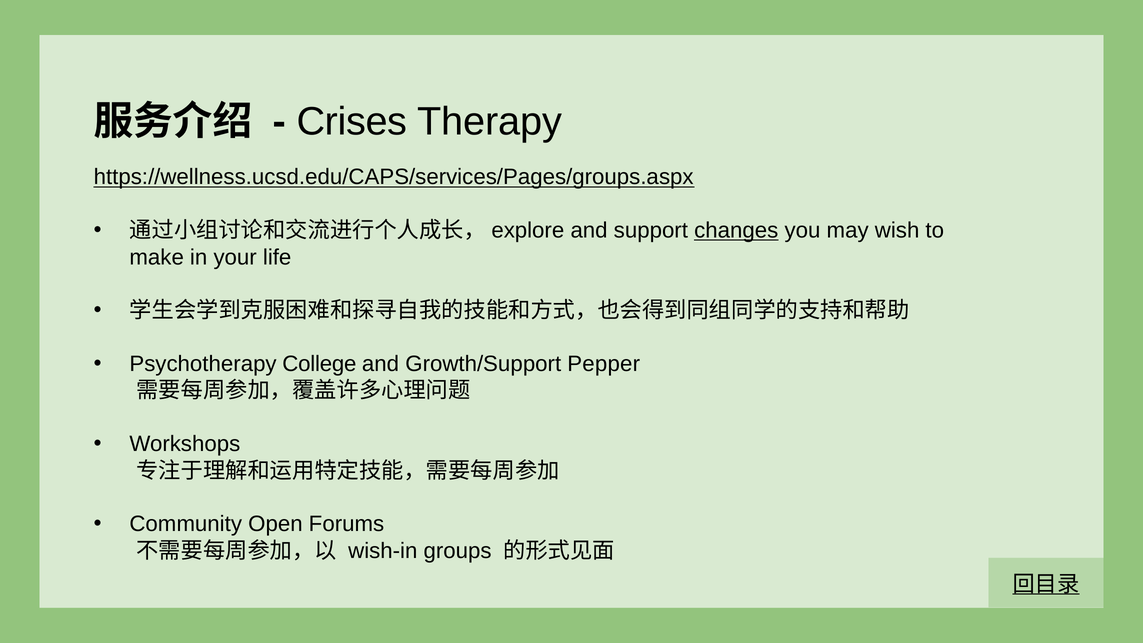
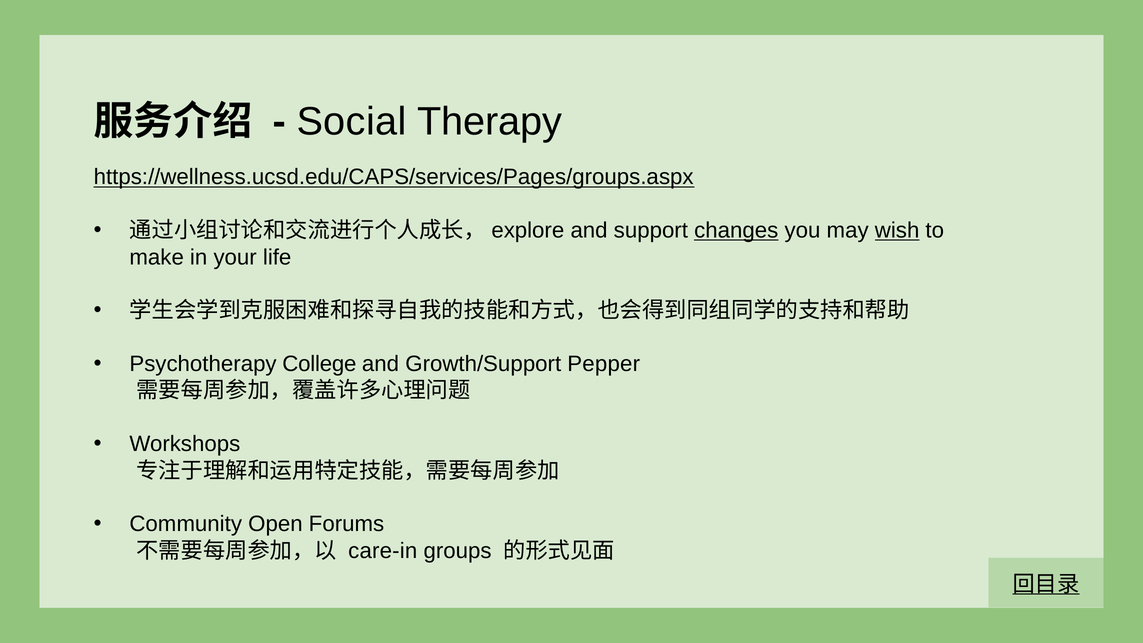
Crises: Crises -> Social
wish underline: none -> present
wish-in: wish-in -> care-in
